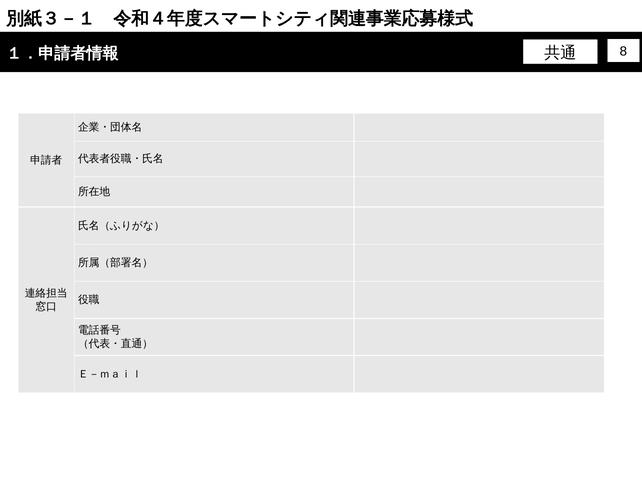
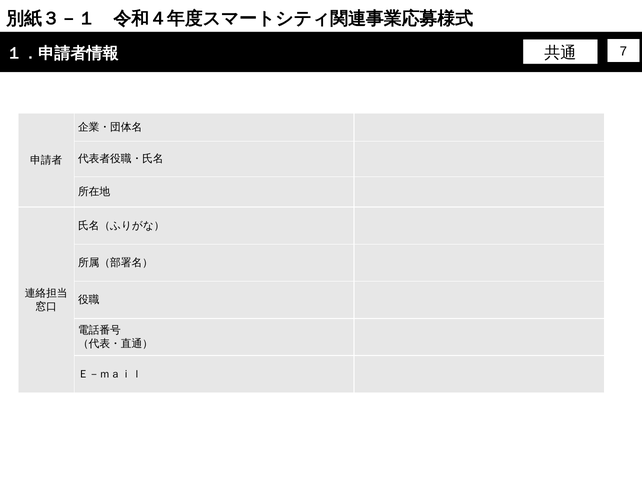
8: 8 -> 7
